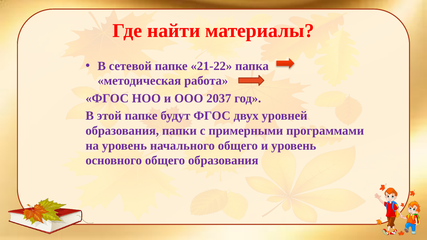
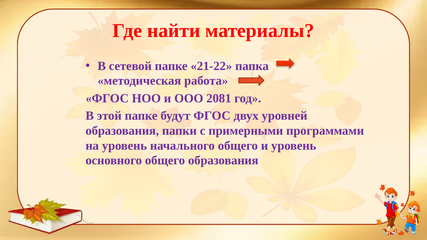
2037: 2037 -> 2081
